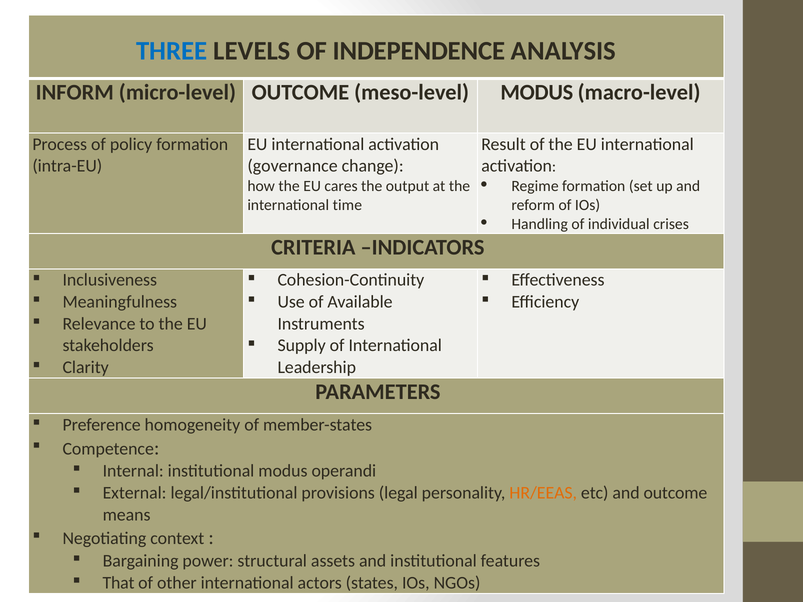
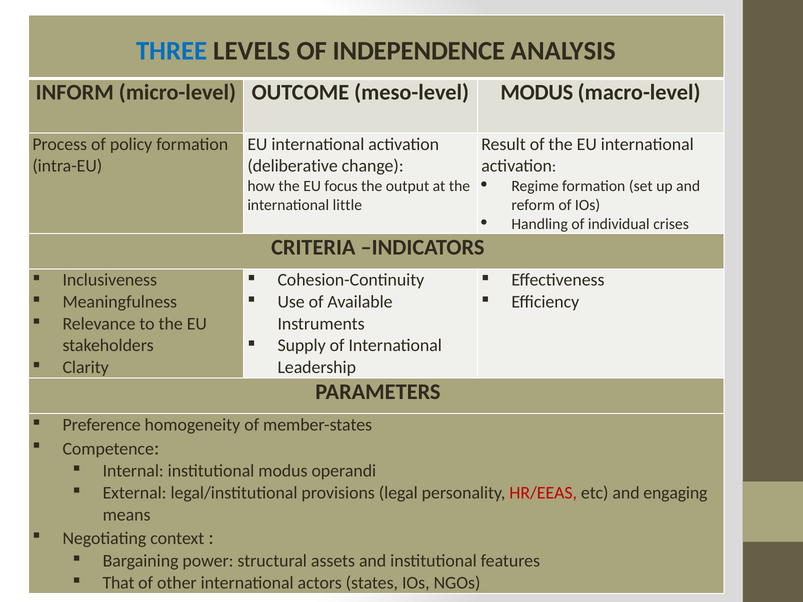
governance: governance -> deliberative
cares: cares -> focus
time: time -> little
HR/EEAS colour: orange -> red
and outcome: outcome -> engaging
